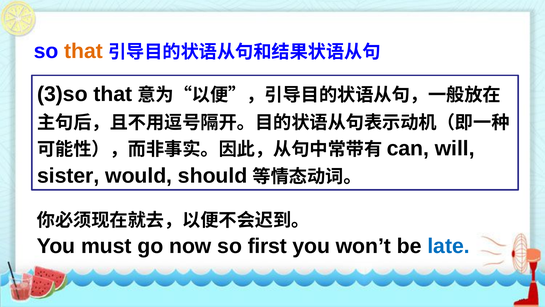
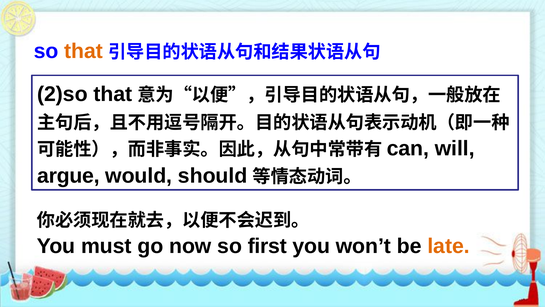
3)so: 3)so -> 2)so
sister: sister -> argue
late colour: blue -> orange
